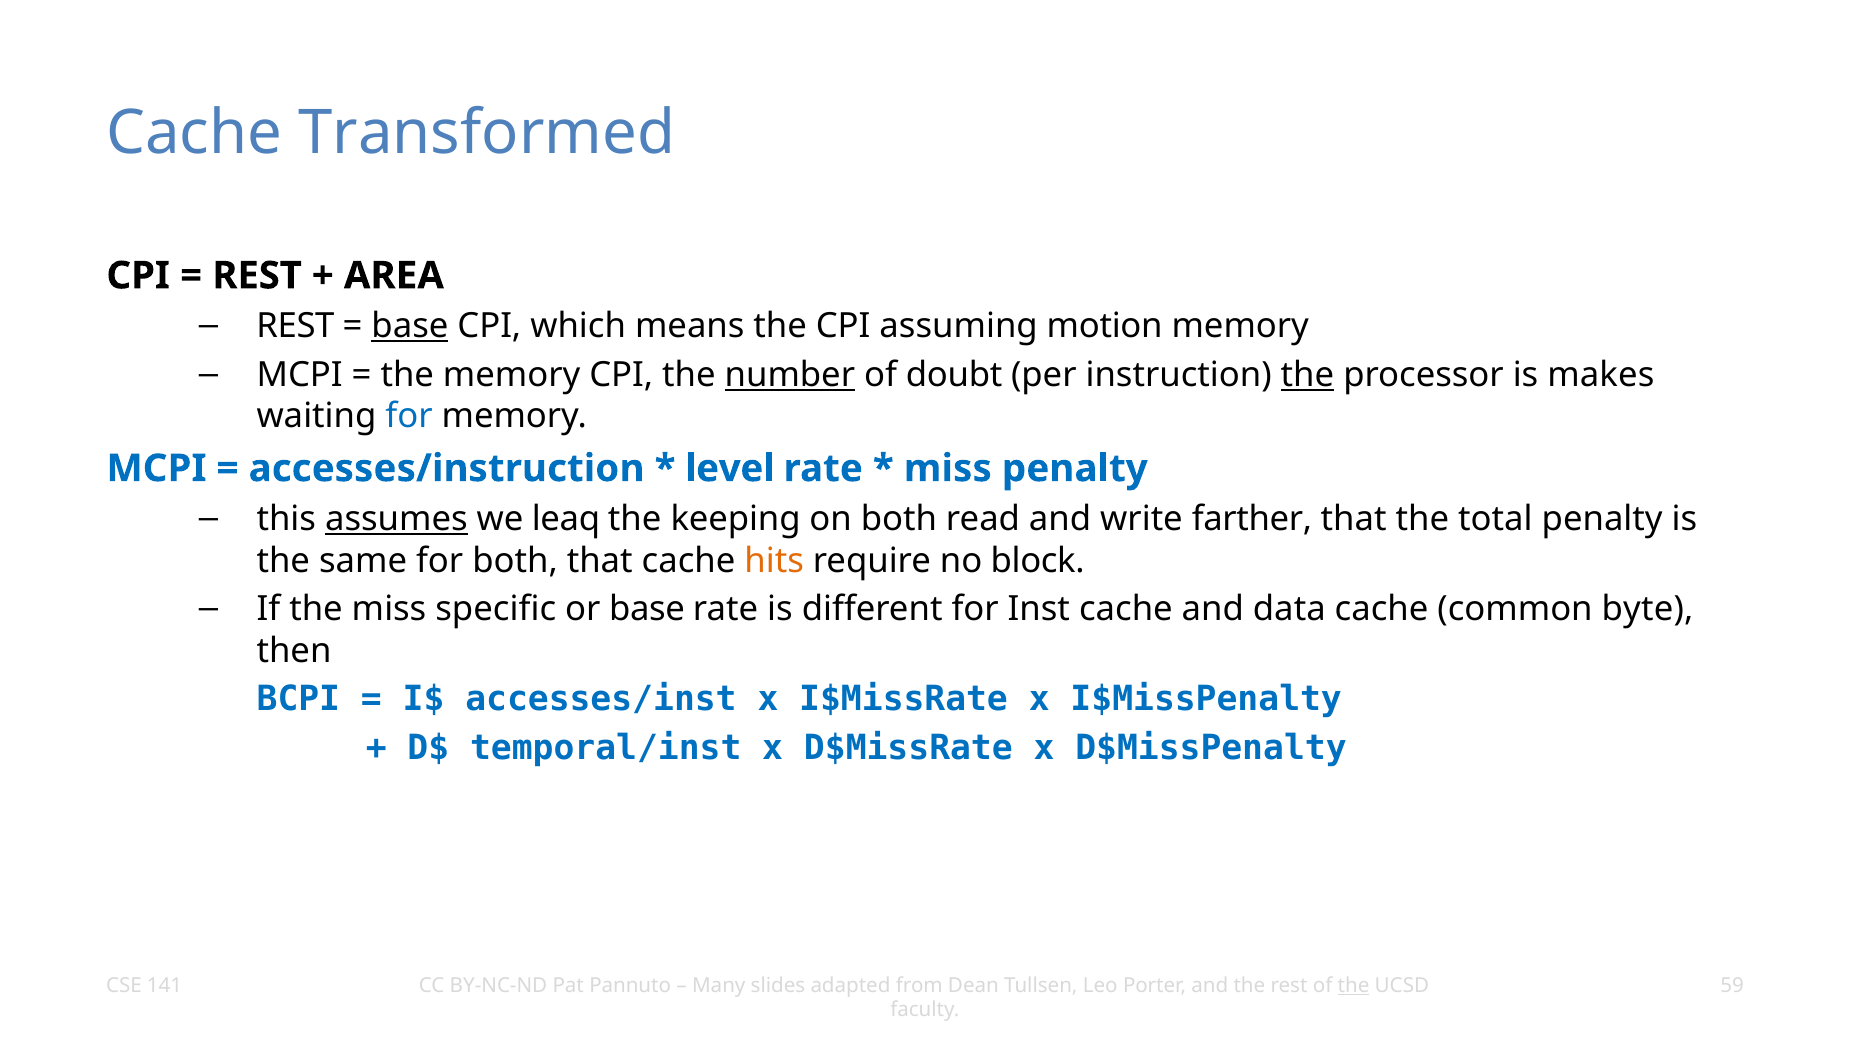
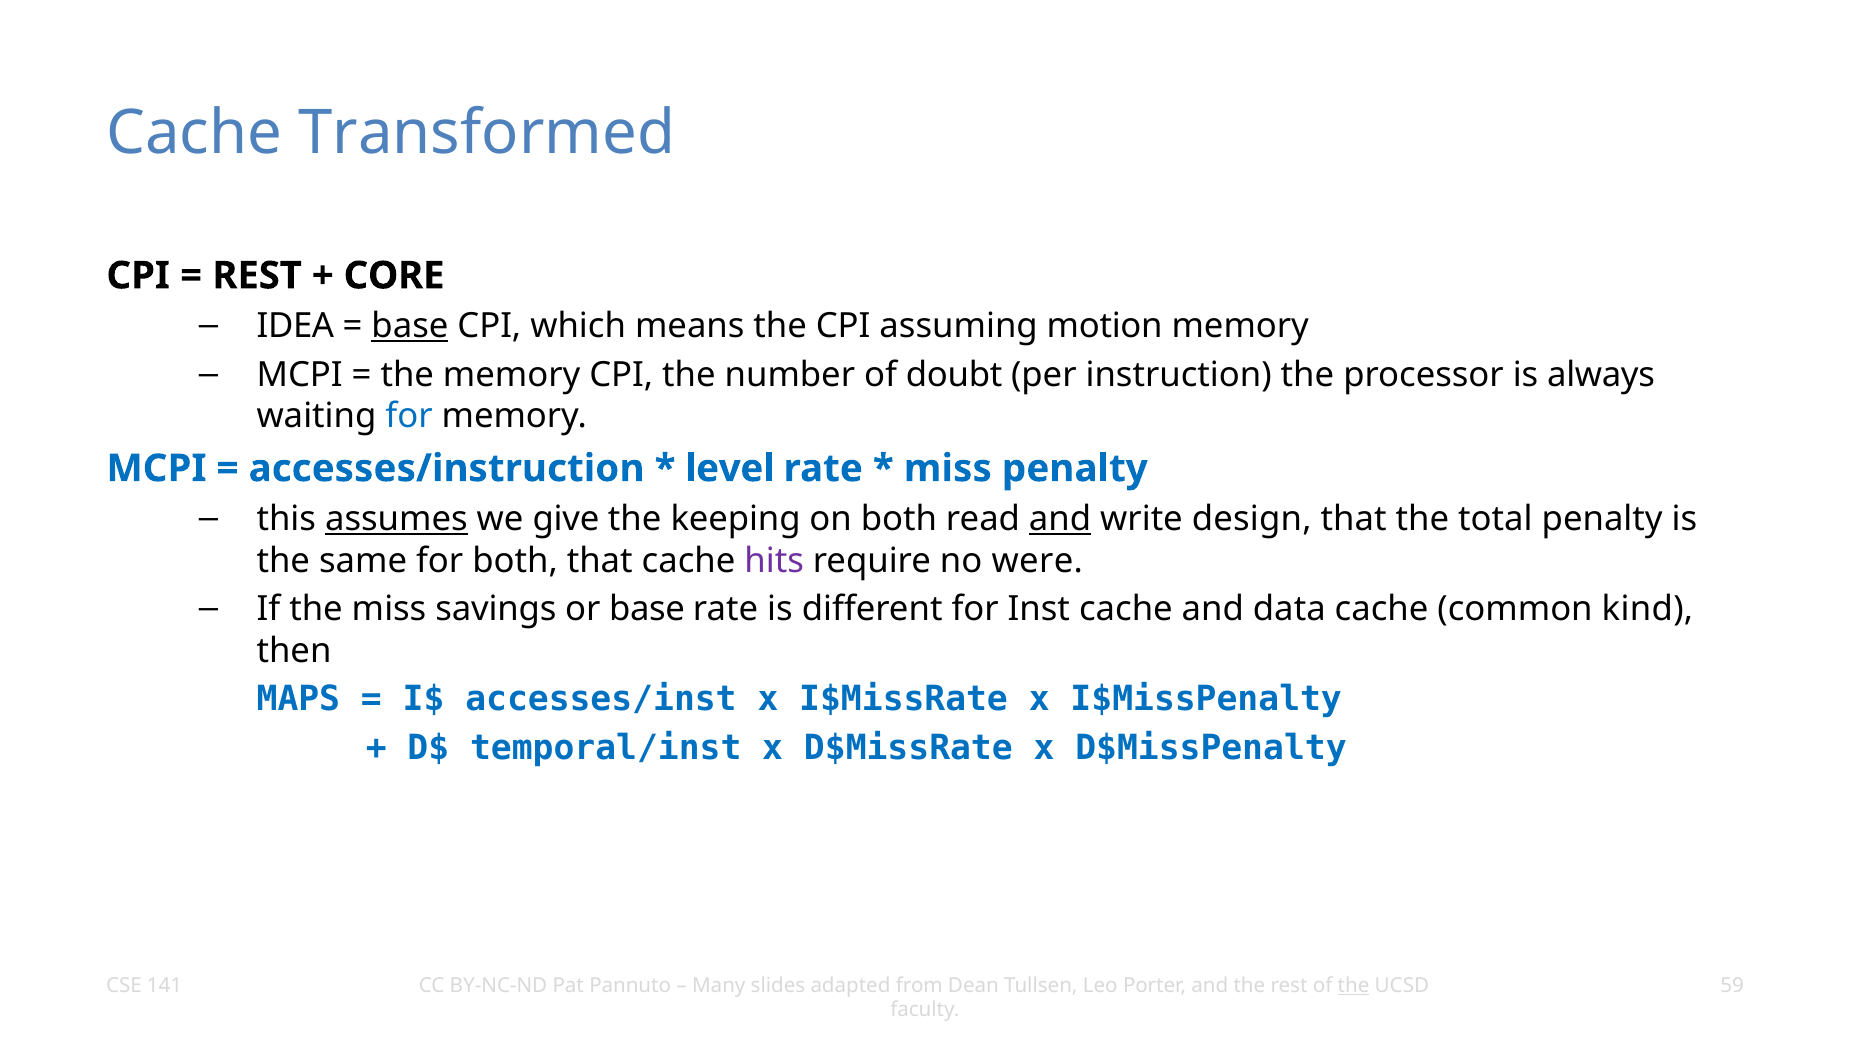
AREA: AREA -> CORE
REST at (295, 326): REST -> IDEA
number underline: present -> none
the at (1307, 375) underline: present -> none
makes: makes -> always
leaq: leaq -> give
and at (1060, 519) underline: none -> present
farther: farther -> design
hits colour: orange -> purple
block: block -> were
specific: specific -> savings
byte: byte -> kind
BCPI: BCPI -> MAPS
